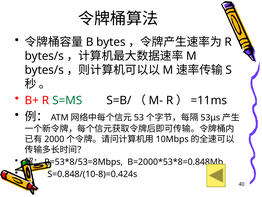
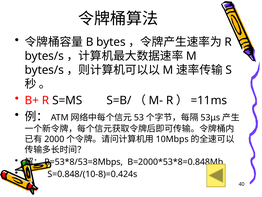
S=MS colour: green -> black
